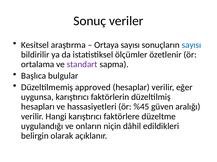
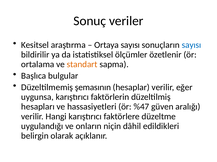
standart colour: purple -> orange
approved: approved -> şemasının
%45: %45 -> %47
